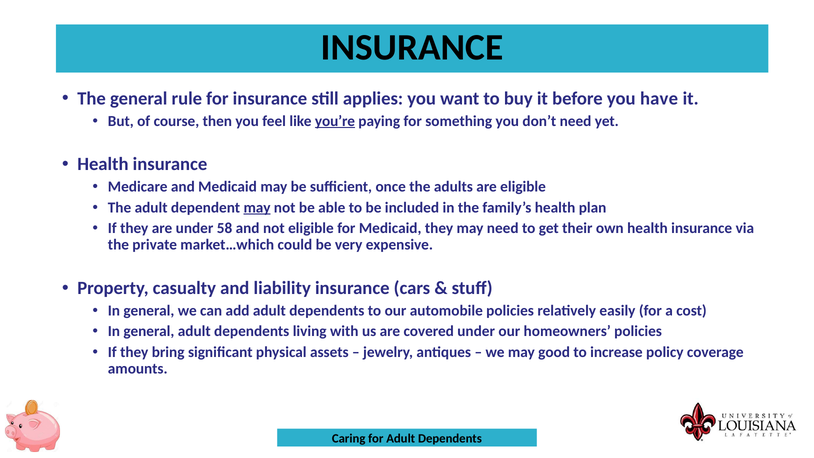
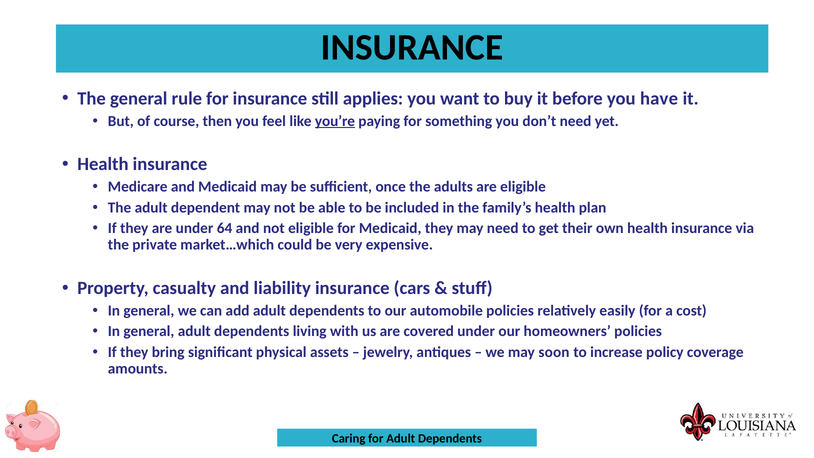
may at (257, 208) underline: present -> none
58: 58 -> 64
good: good -> soon
